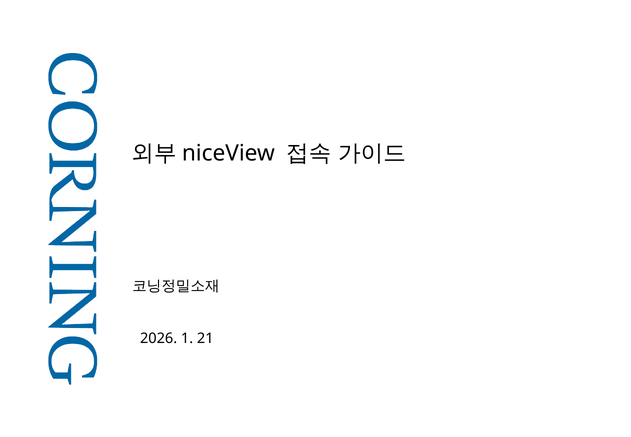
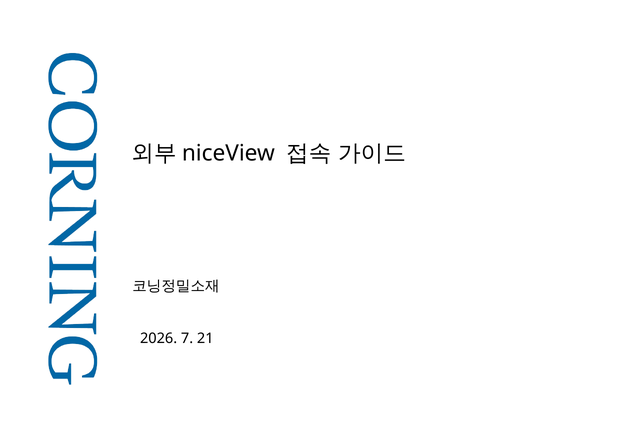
1: 1 -> 7
